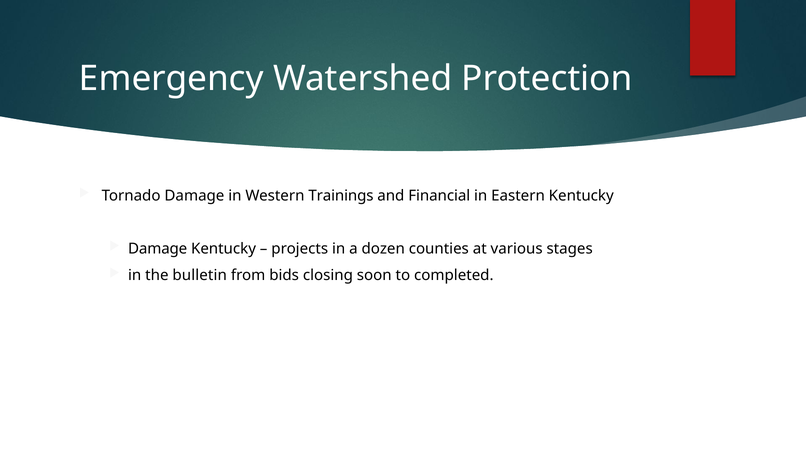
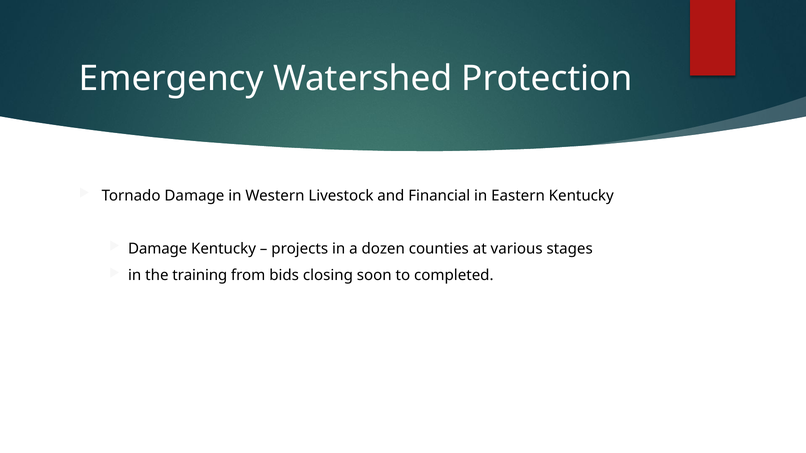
Trainings: Trainings -> Livestock
bulletin: bulletin -> training
